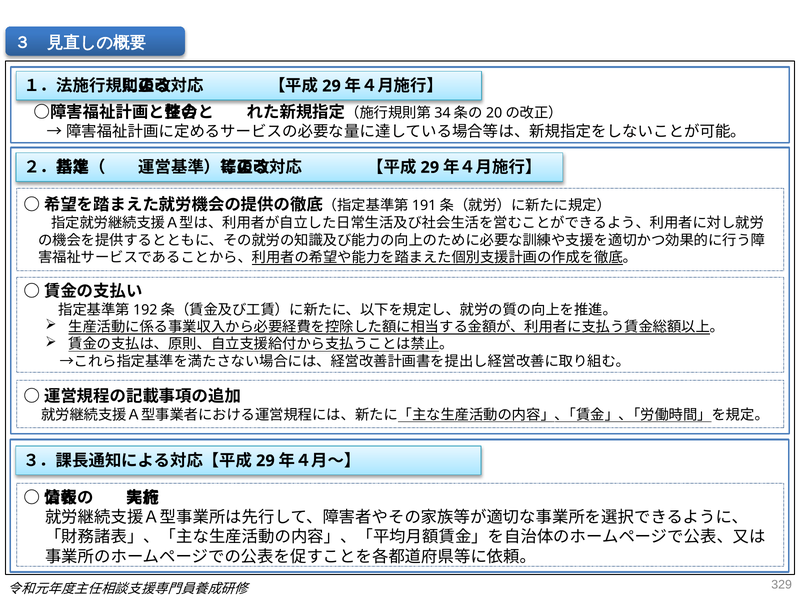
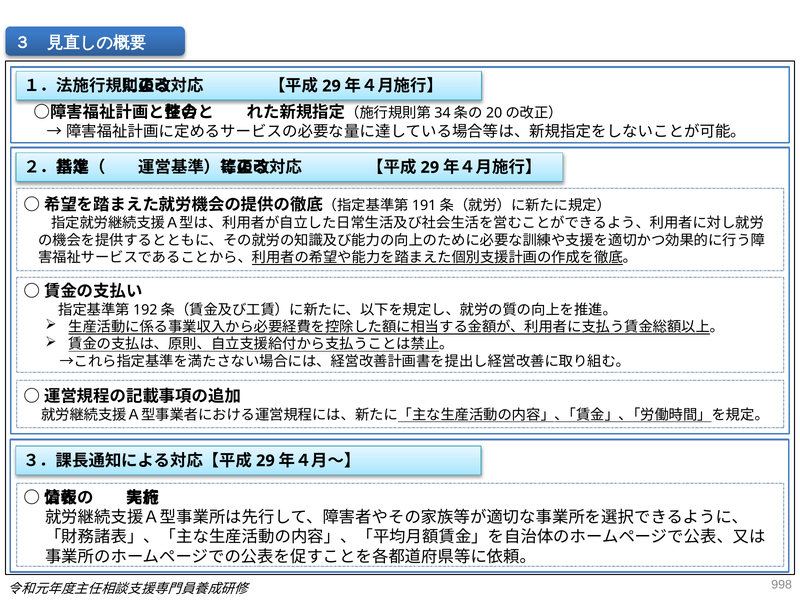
329: 329 -> 998
